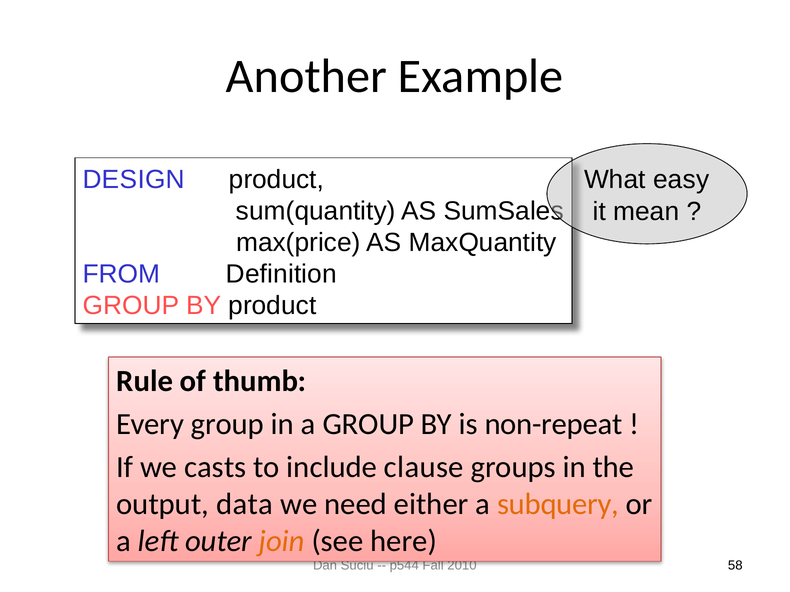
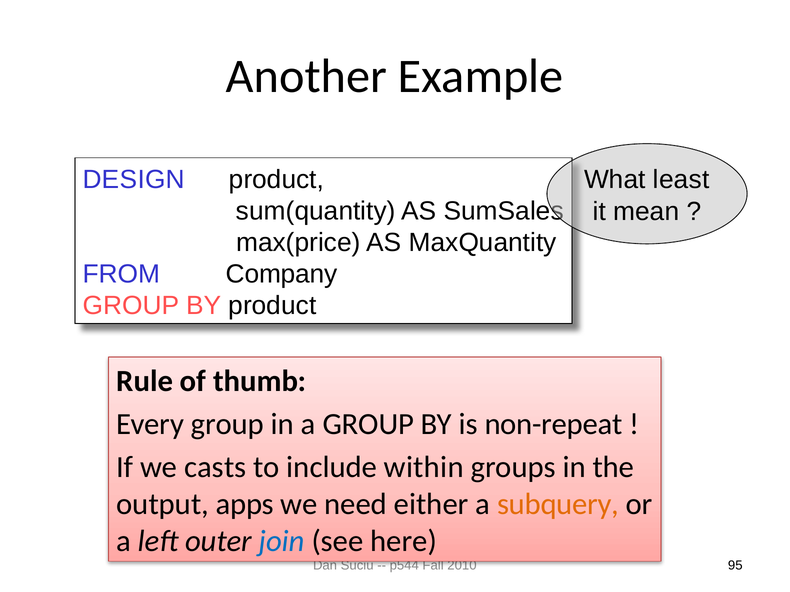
easy: easy -> least
Definition: Definition -> Company
clause: clause -> within
data: data -> apps
join colour: orange -> blue
58: 58 -> 95
